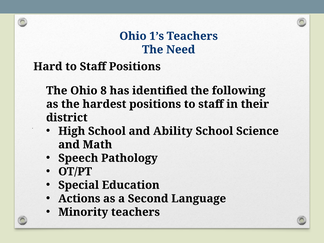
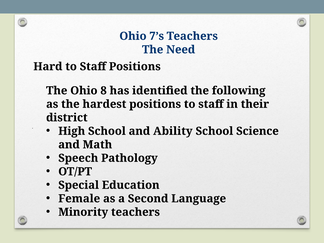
1’s: 1’s -> 7’s
Actions: Actions -> Female
